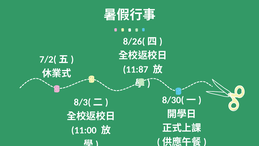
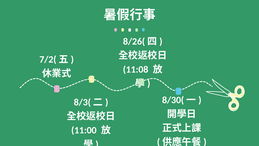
11:87: 11:87 -> 11:08
